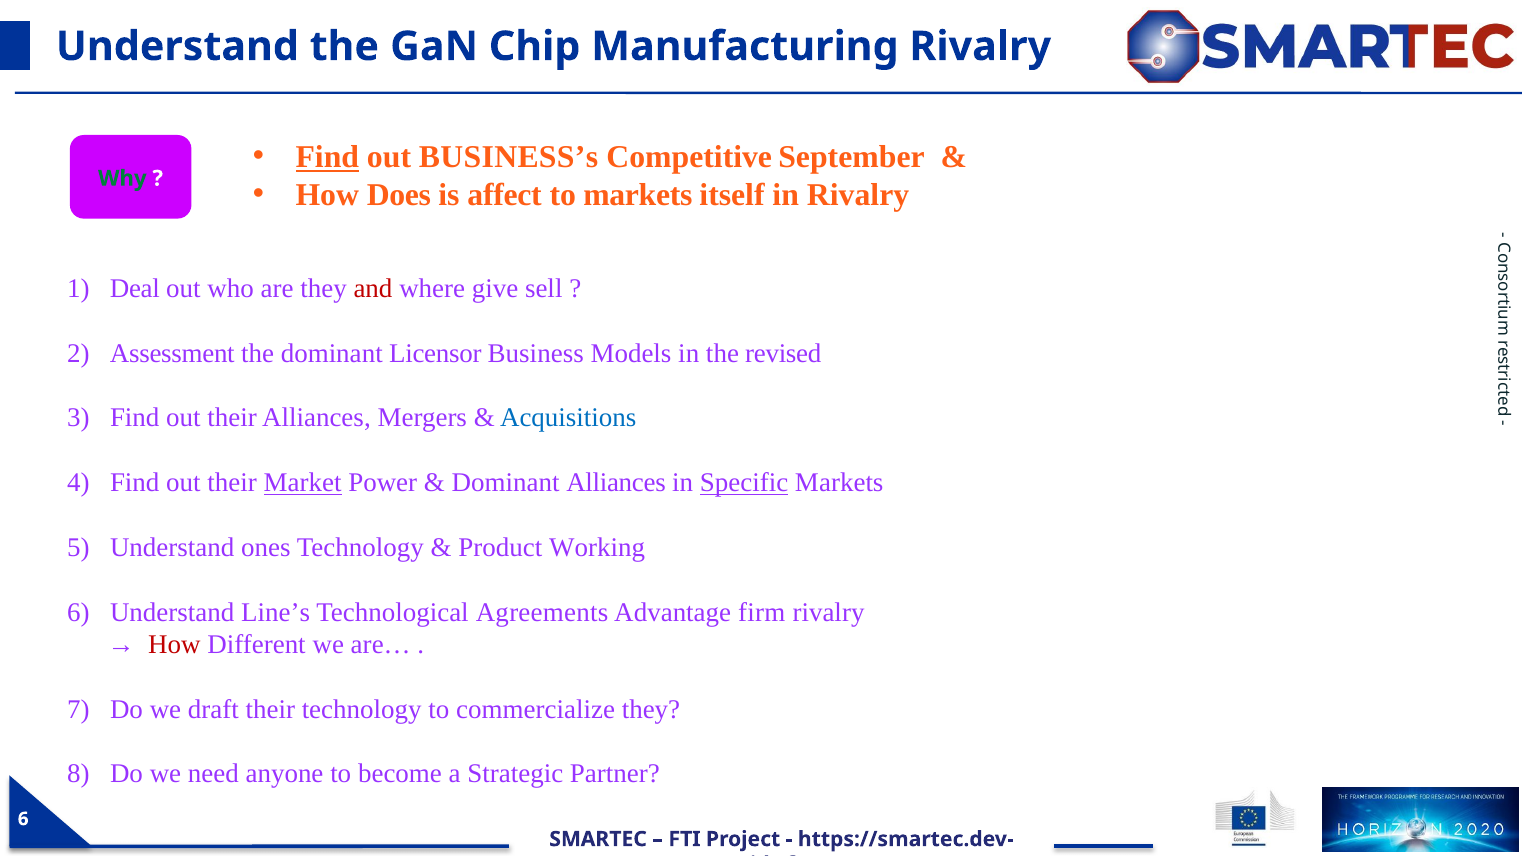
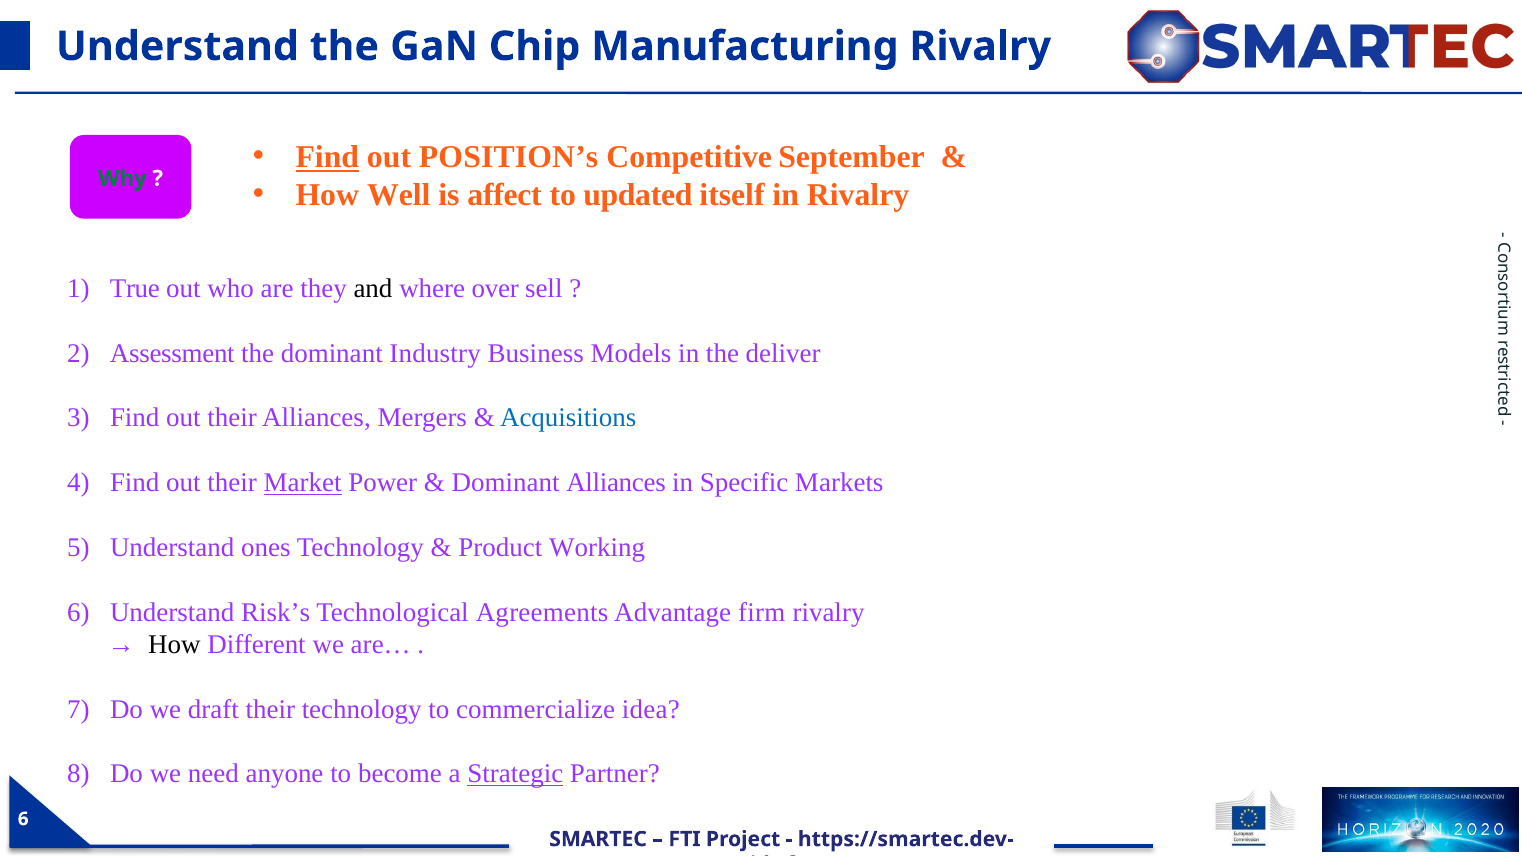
BUSINESS’s: BUSINESS’s -> POSITION’s
Does: Does -> Well
to markets: markets -> updated
Deal: Deal -> True
and colour: red -> black
give: give -> over
Licensor: Licensor -> Industry
revised: revised -> deliver
Specific underline: present -> none
Line’s: Line’s -> Risk’s
How at (174, 645) colour: red -> black
commercialize they: they -> idea
Strategic underline: none -> present
